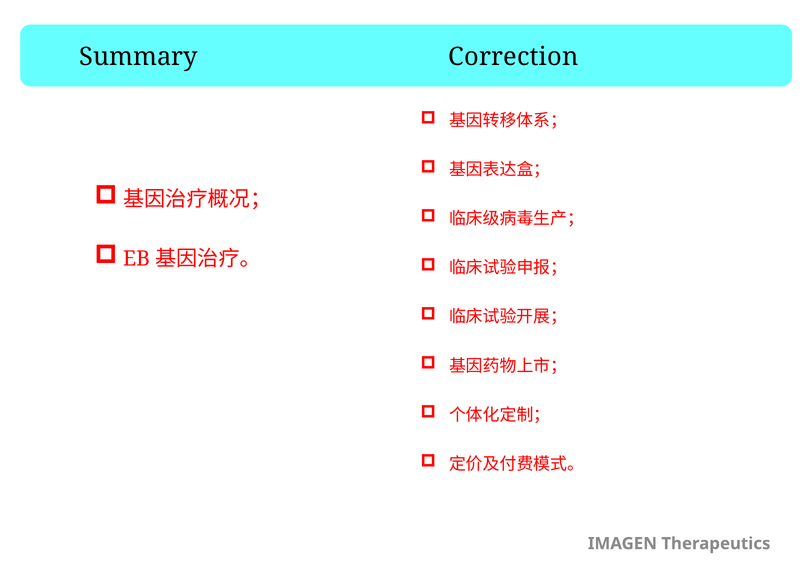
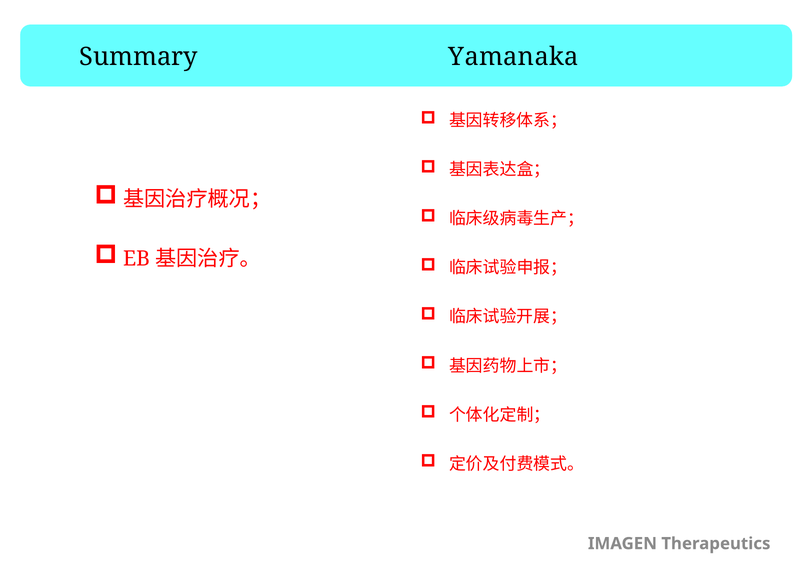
Correction: Correction -> Yamanaka
